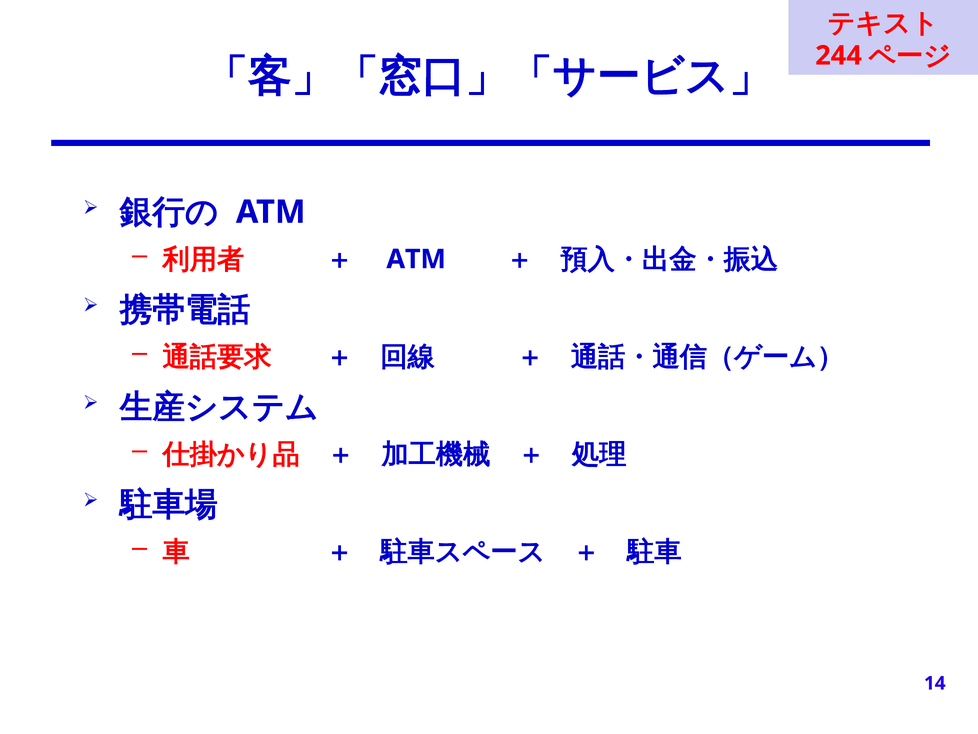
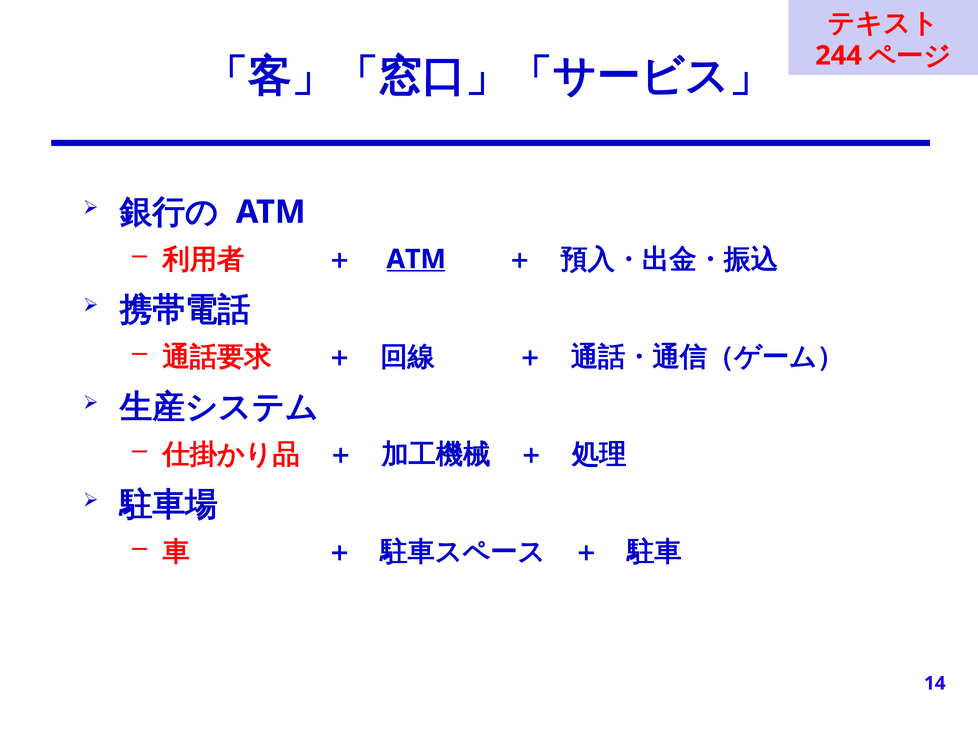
ATM at (416, 259) underline: none -> present
